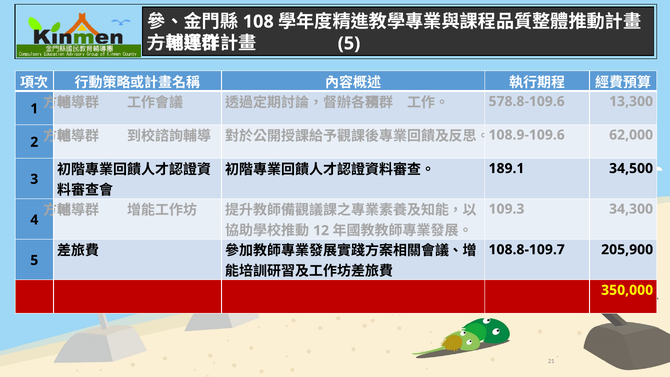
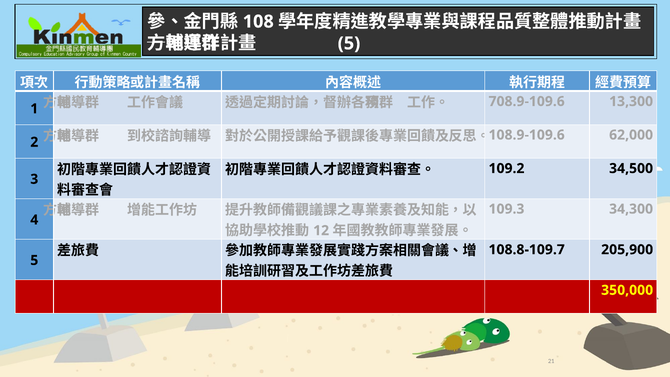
578.8-109.6: 578.8-109.6 -> 708.9-109.6
189.1: 189.1 -> 109.2
